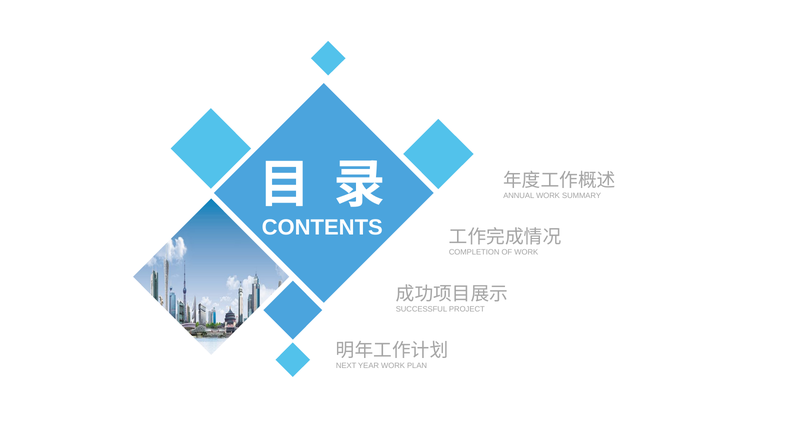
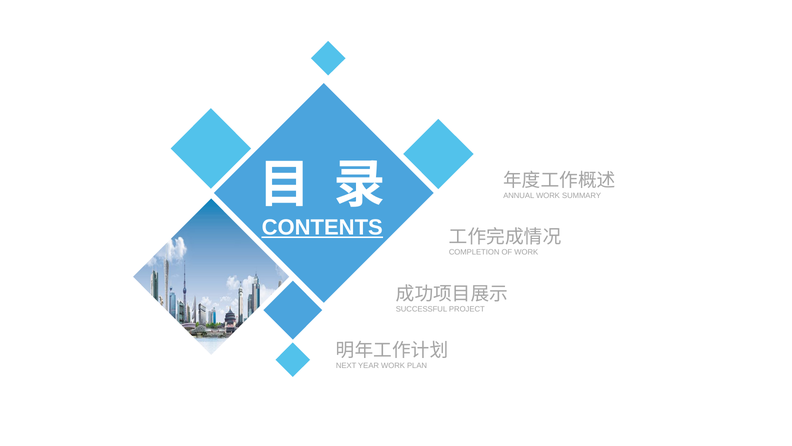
CONTENTS underline: none -> present
